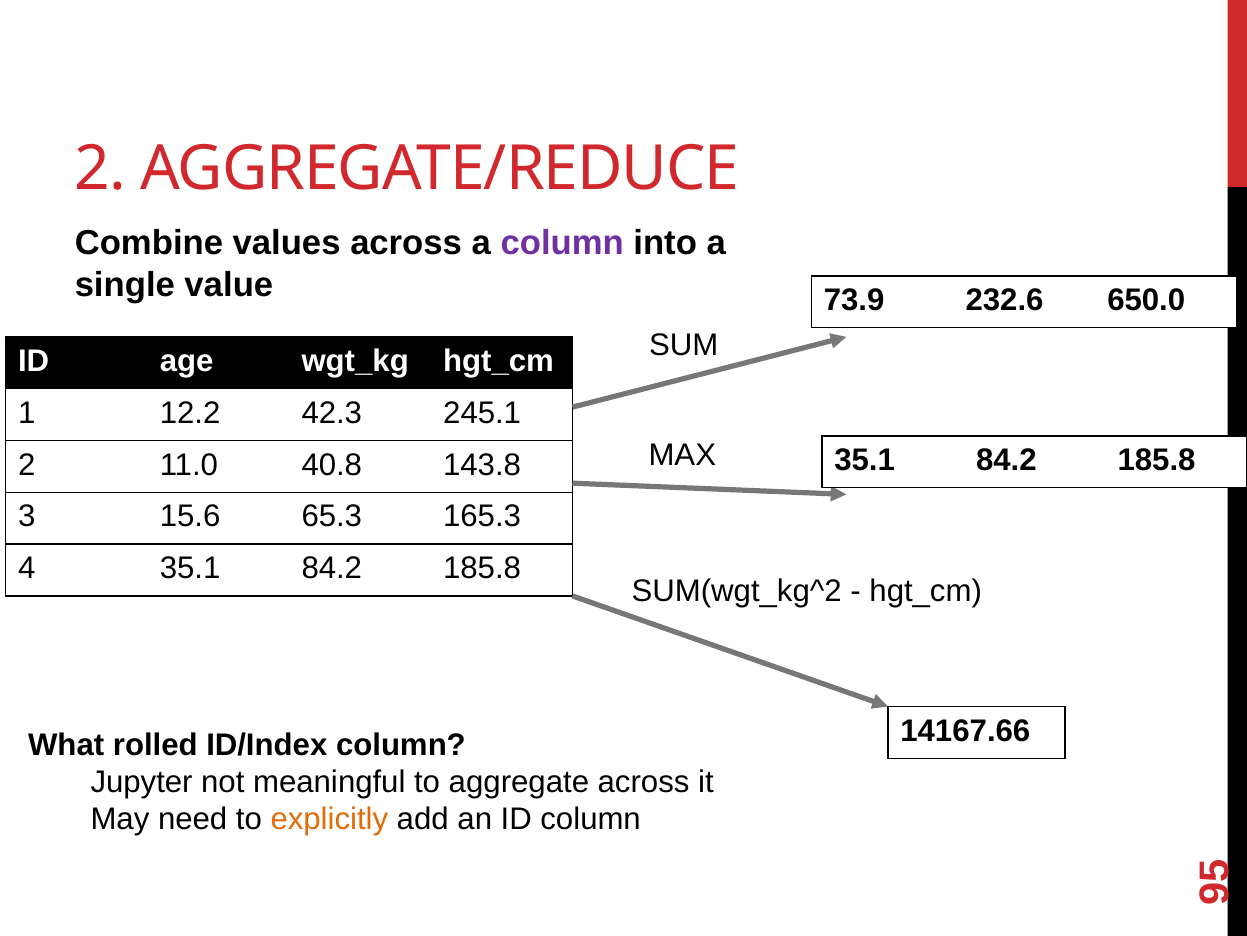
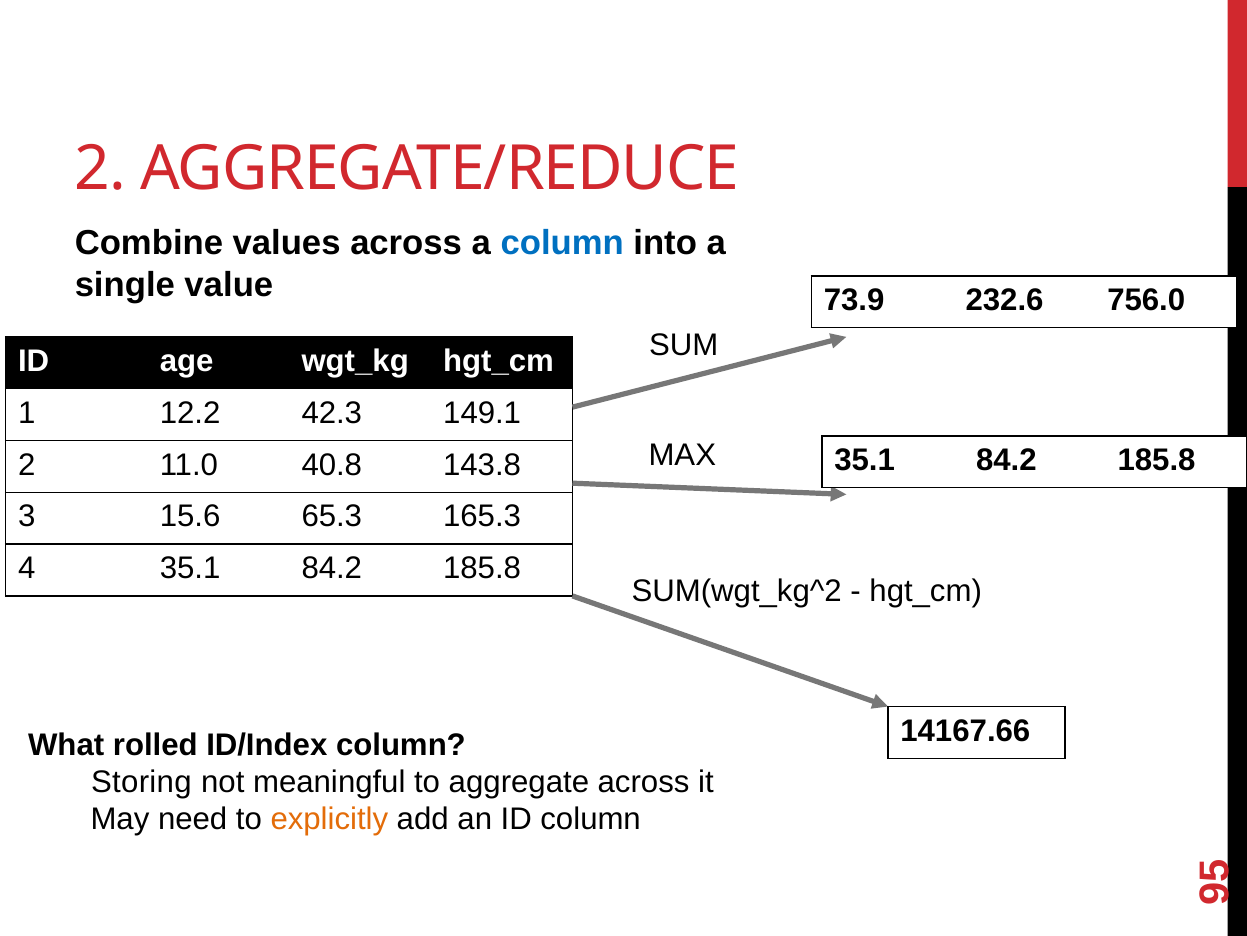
column at (562, 243) colour: purple -> blue
650.0: 650.0 -> 756.0
245.1: 245.1 -> 149.1
Jupyter: Jupyter -> Storing
